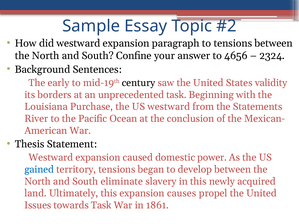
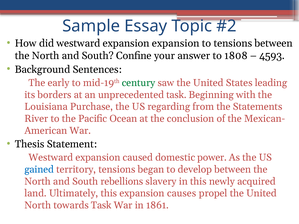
expansion paragraph: paragraph -> expansion
4656: 4656 -> 1808
2324: 2324 -> 4593
century colour: black -> green
validity: validity -> leading
US westward: westward -> regarding
eliminate: eliminate -> rebellions
Issues at (38, 205): Issues -> North
